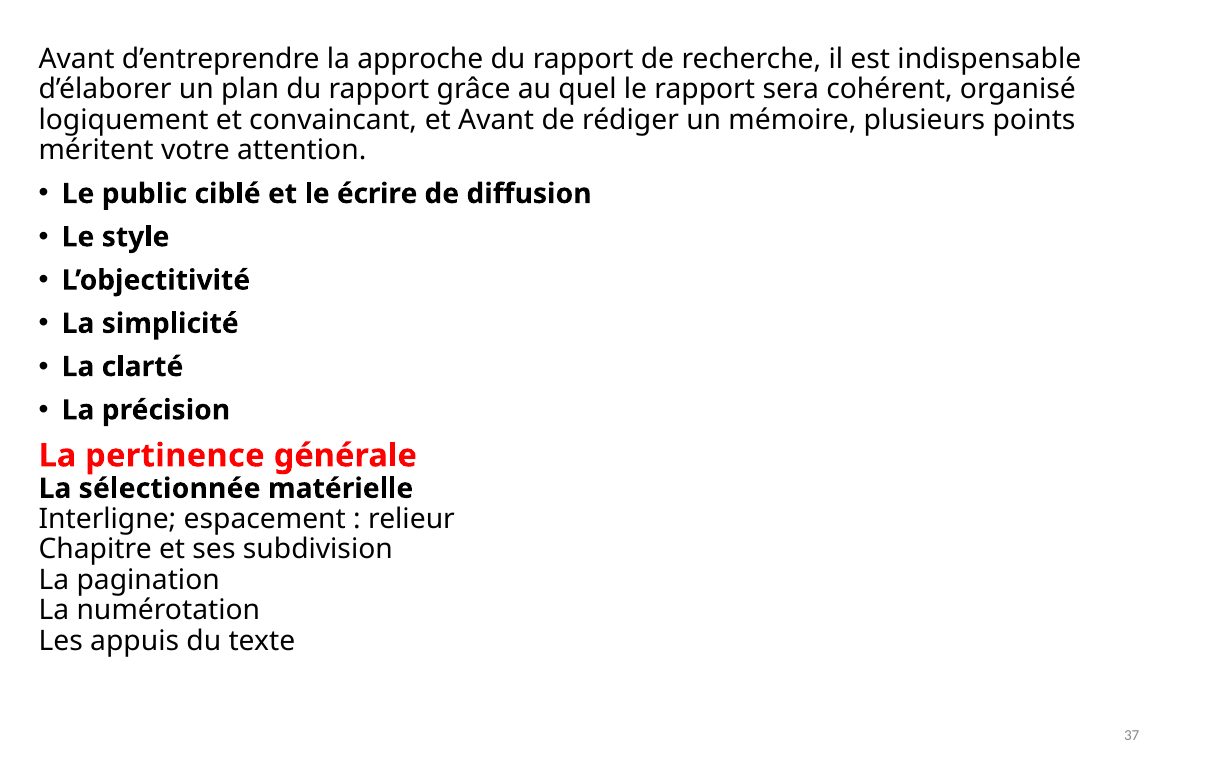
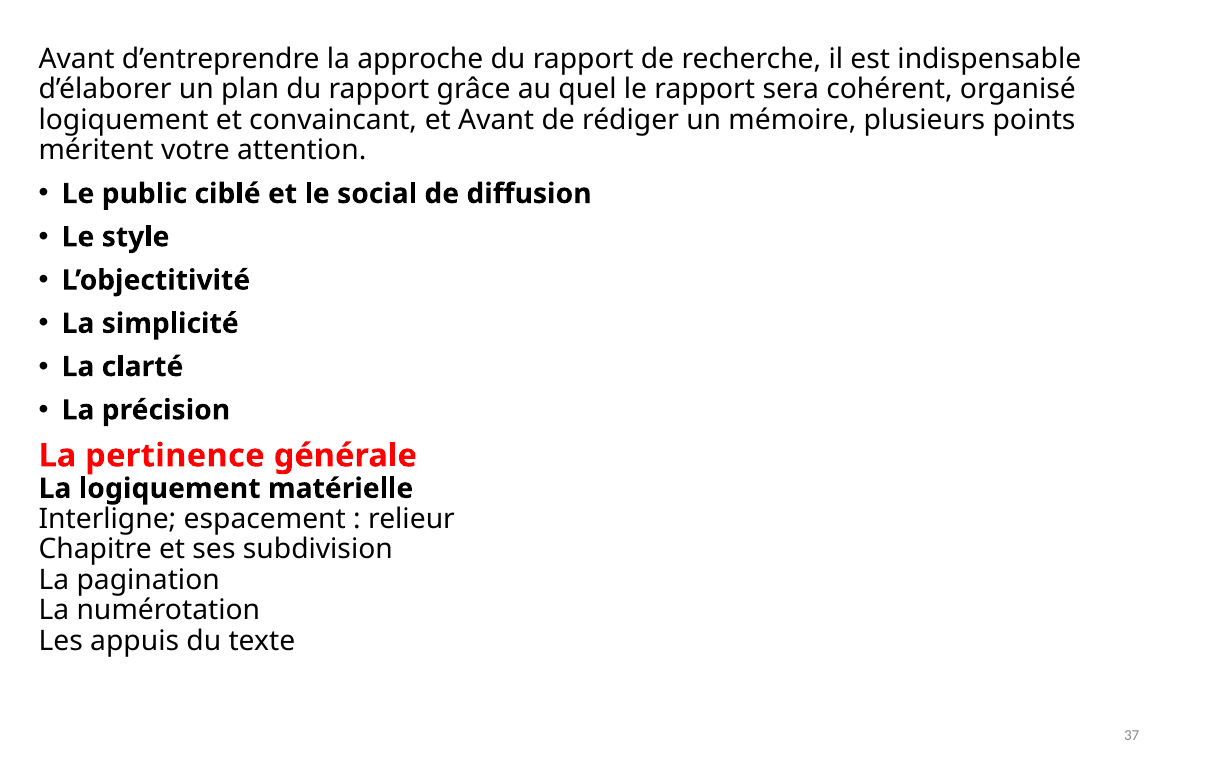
écrire: écrire -> social
La sélectionnée: sélectionnée -> logiquement
